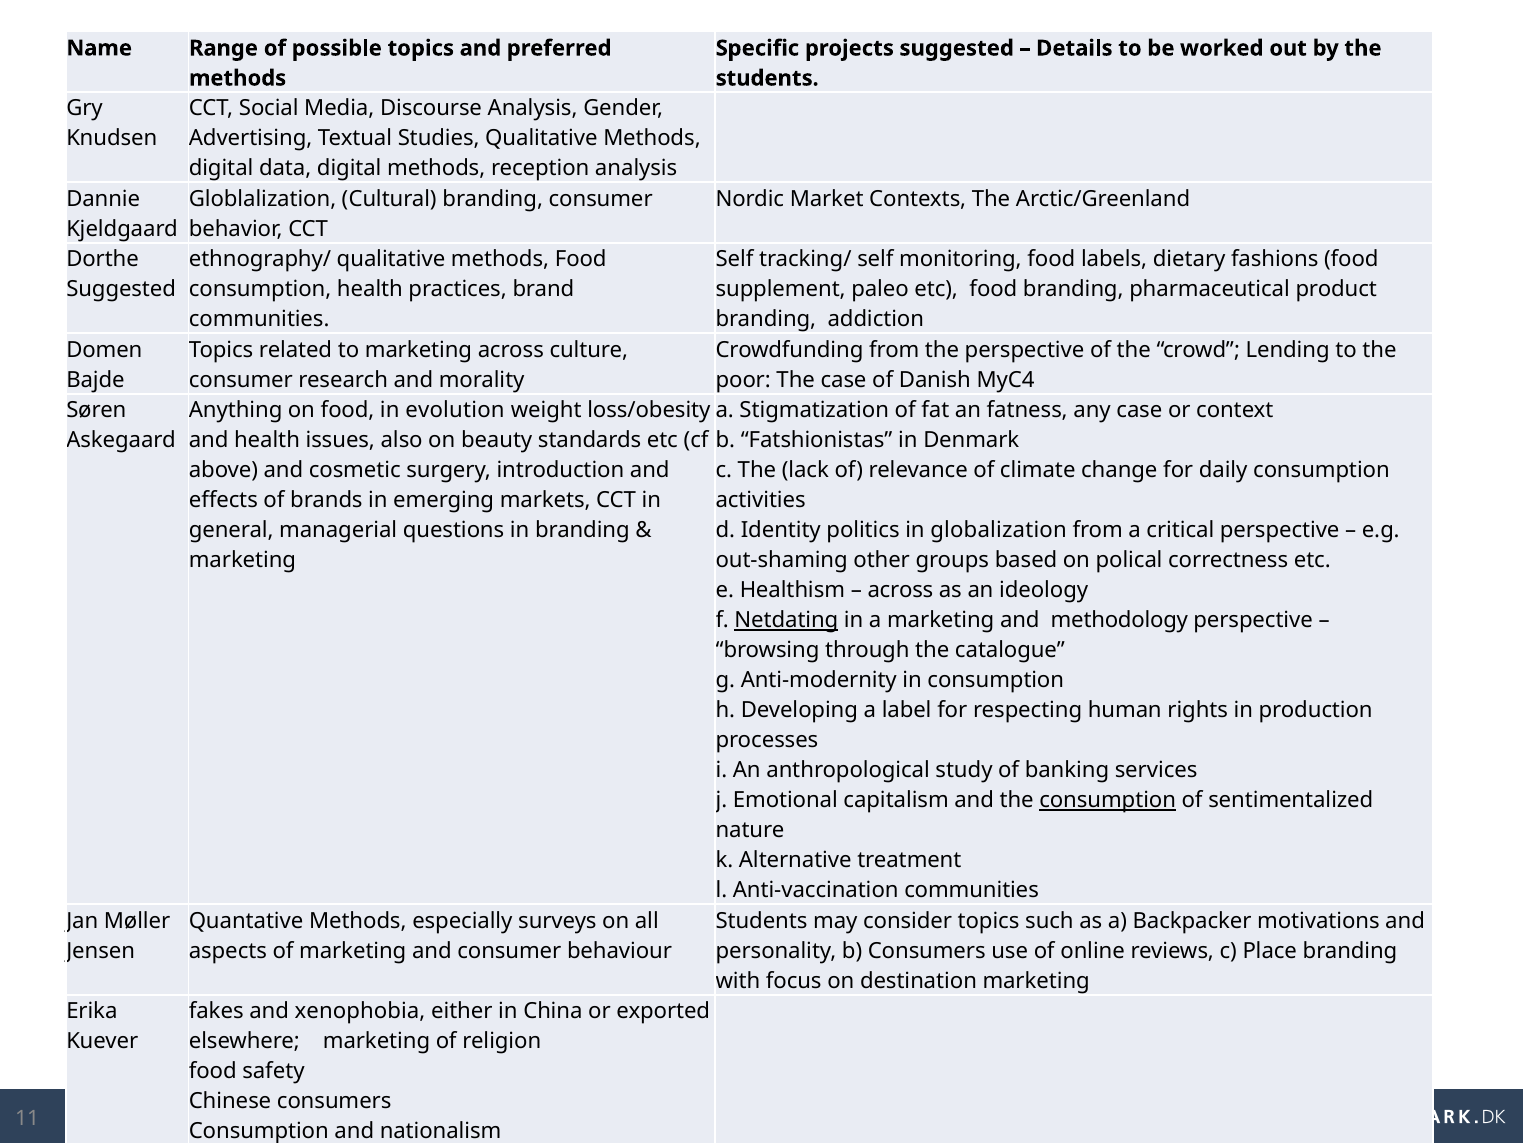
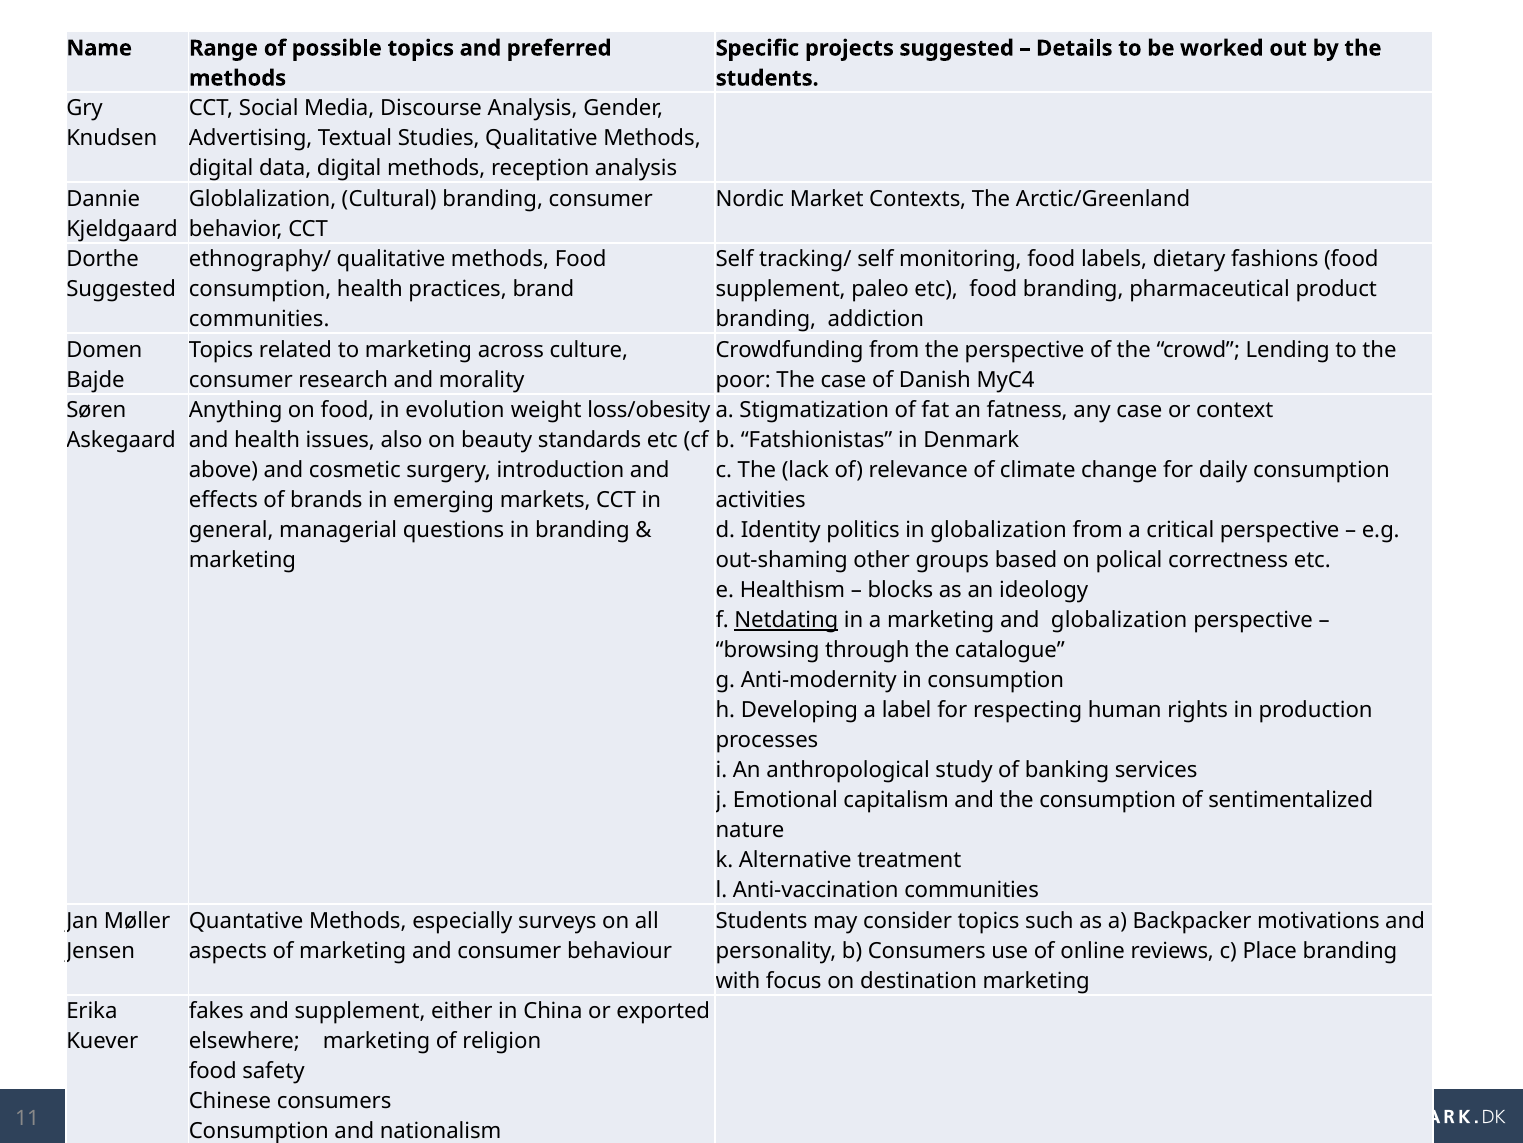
across at (900, 590): across -> blocks
and methodology: methodology -> globalization
consumption at (1108, 800) underline: present -> none
and xenophobia: xenophobia -> supplement
